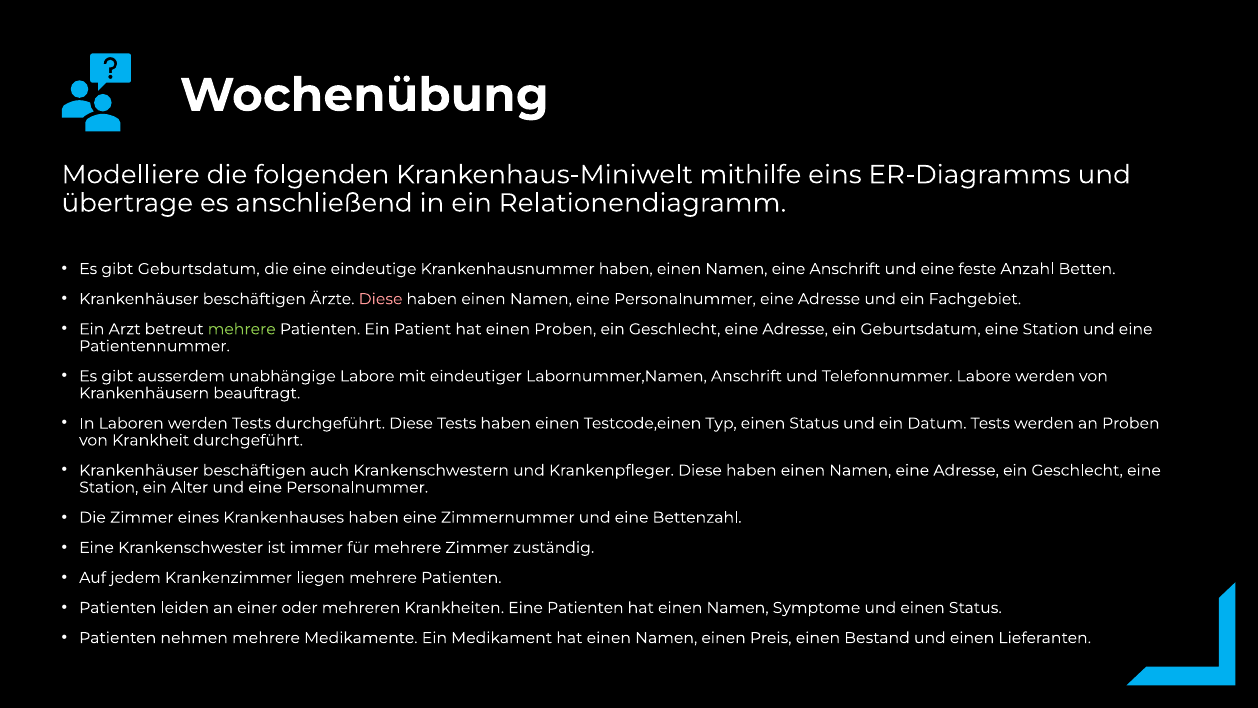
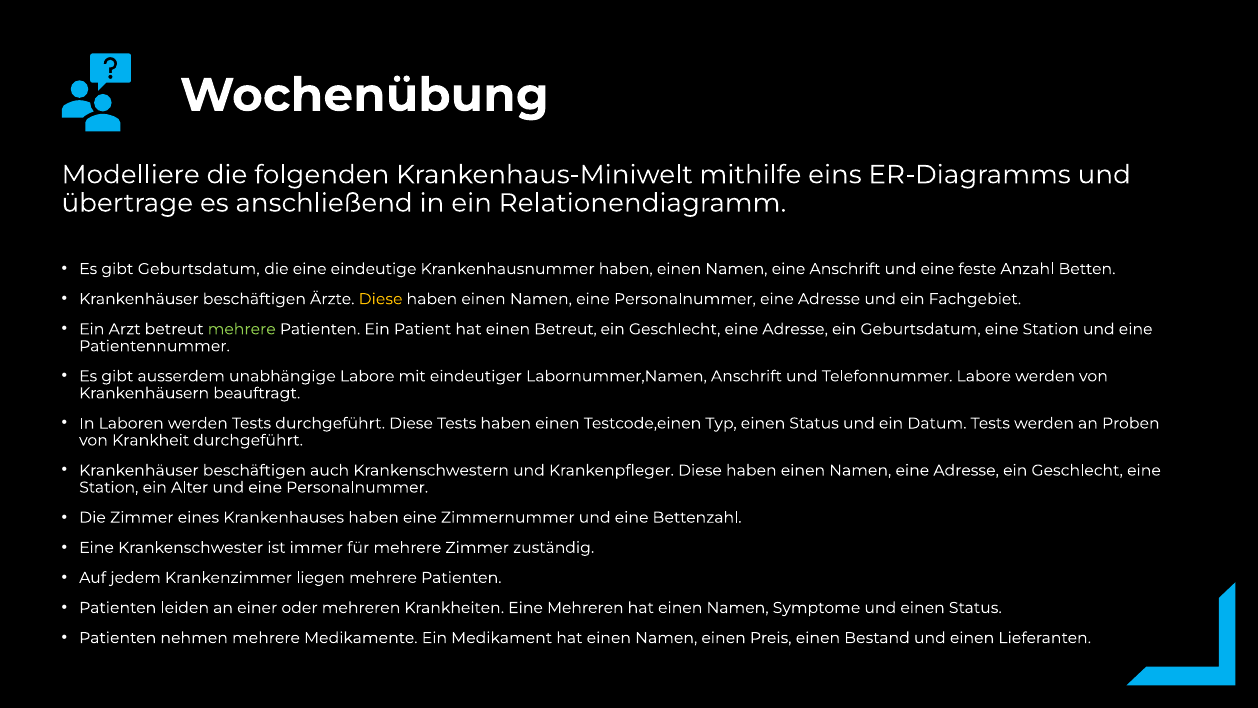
Diese at (381, 299) colour: pink -> yellow
einen Proben: Proben -> Betreut
Eine Patienten: Patienten -> Mehreren
